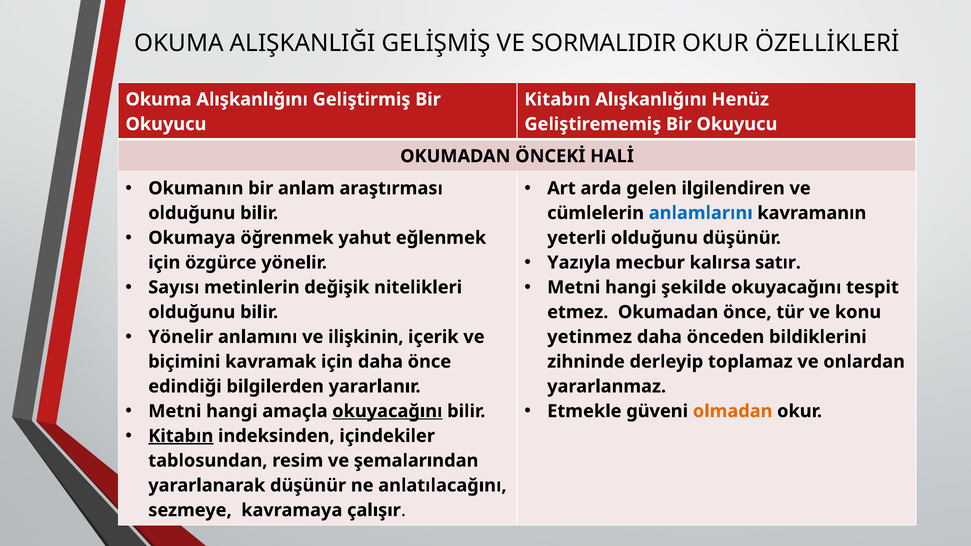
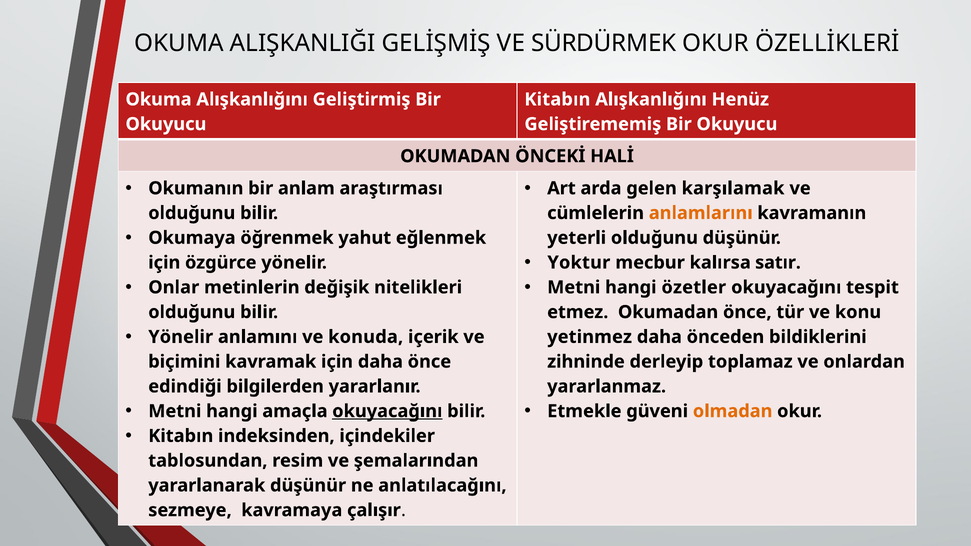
SORMALIDIR: SORMALIDIR -> SÜRDÜRMEK
ilgilendiren: ilgilendiren -> karşılamak
anlamlarını colour: blue -> orange
Yazıyla: Yazıyla -> Yoktur
Sayısı: Sayısı -> Onlar
şekilde: şekilde -> özetler
ilişkinin: ilişkinin -> konuda
Kitabın at (181, 436) underline: present -> none
